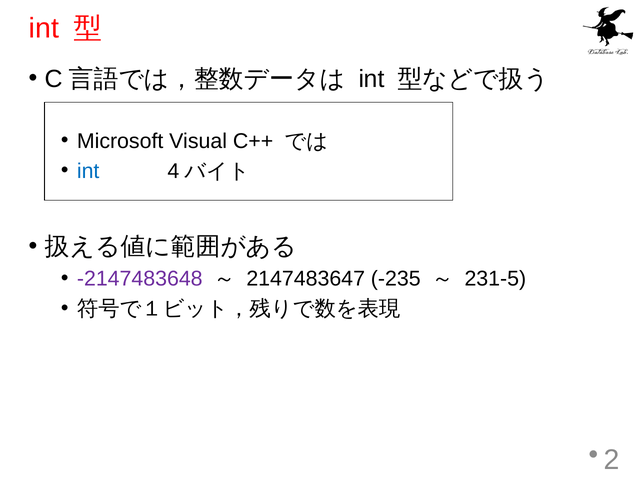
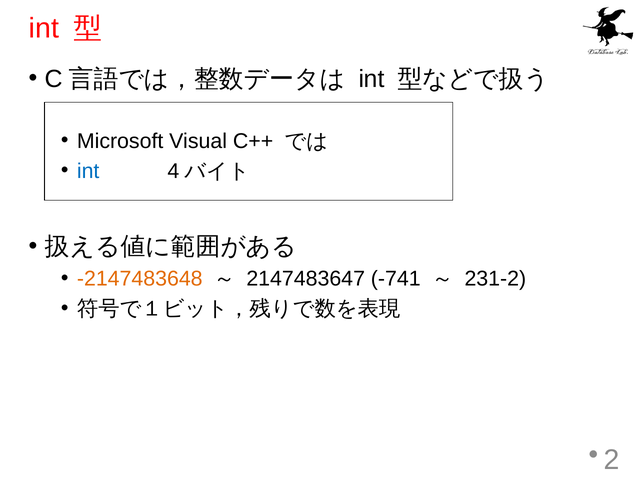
-2147483648 colour: purple -> orange
-235: -235 -> -741
231-5: 231-5 -> 231-2
